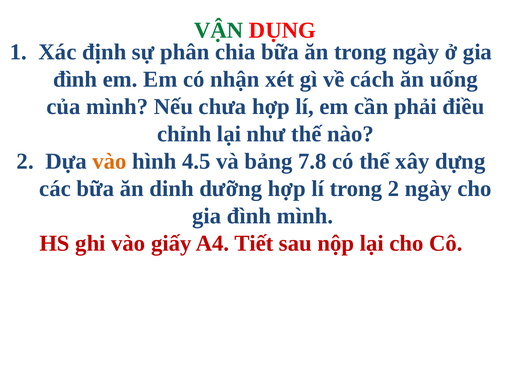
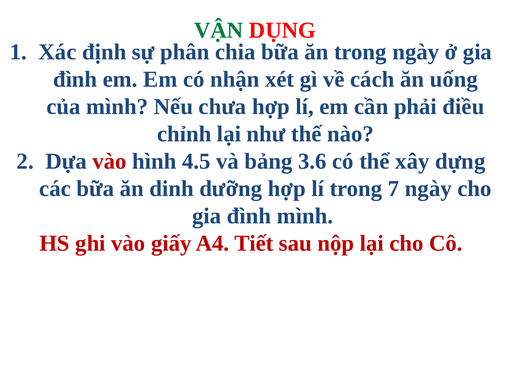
vào at (110, 161) colour: orange -> red
7.8: 7.8 -> 3.6
trong 2: 2 -> 7
